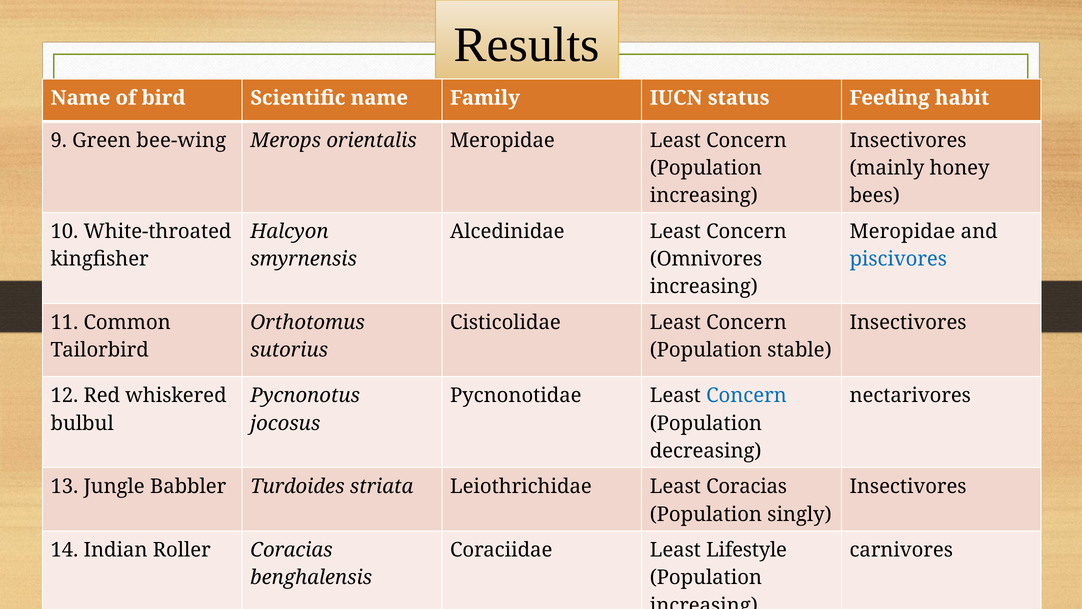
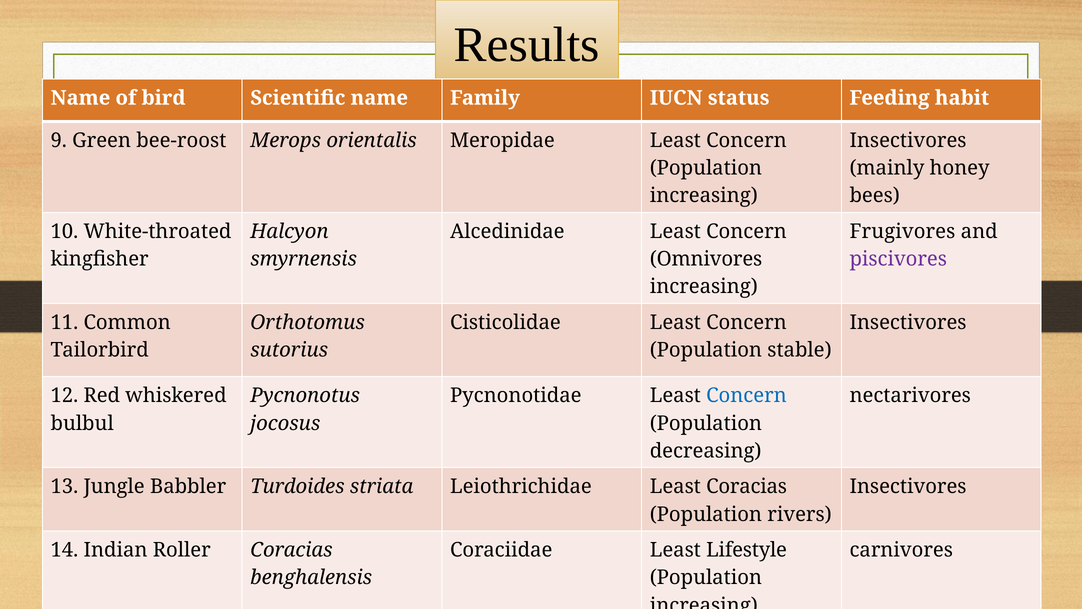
bee-wing: bee-wing -> bee-roost
Meropidae at (902, 231): Meropidae -> Frugivores
piscivores colour: blue -> purple
singly: singly -> rivers
